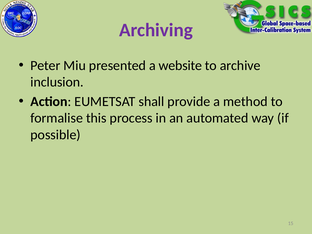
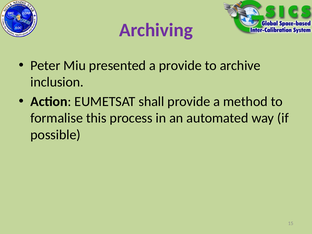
a website: website -> provide
